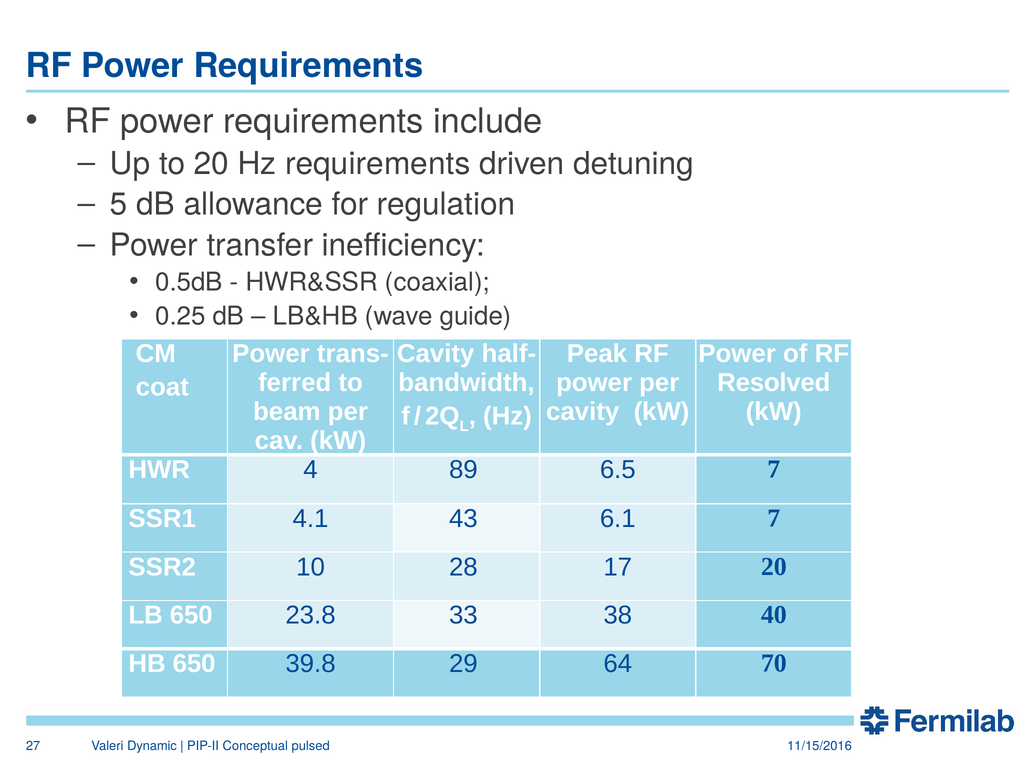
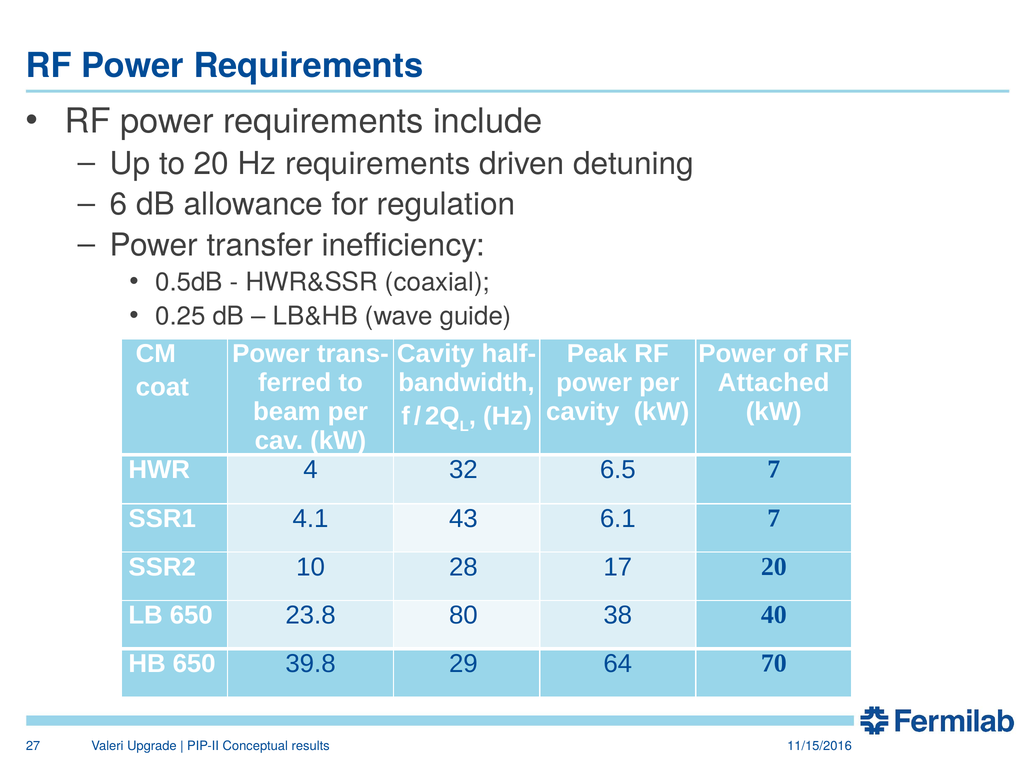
5: 5 -> 6
Resolved: Resolved -> Attached
89: 89 -> 32
33: 33 -> 80
Dynamic: Dynamic -> Upgrade
pulsed: pulsed -> results
